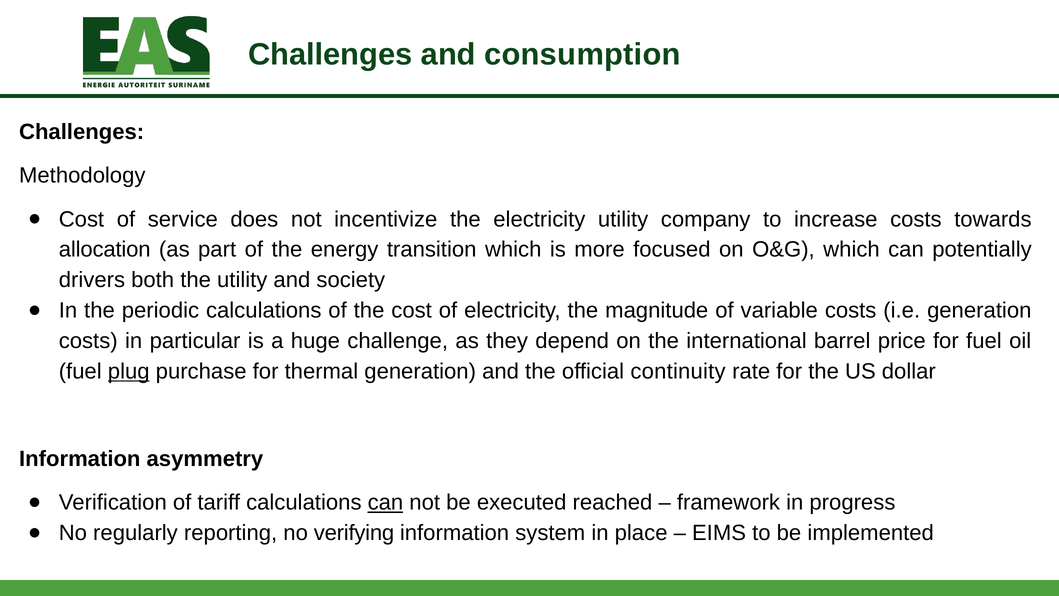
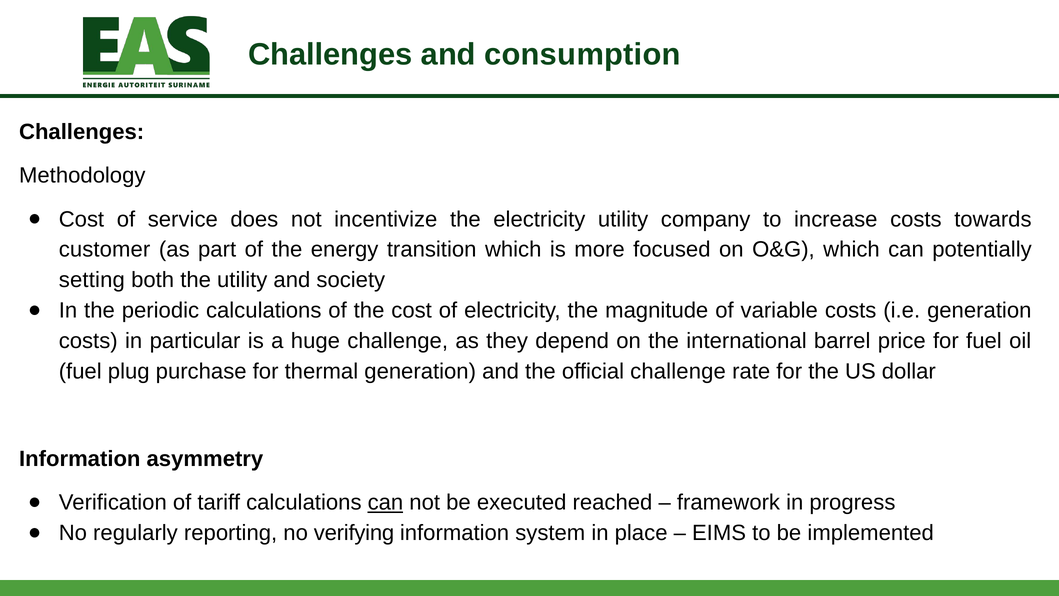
allocation: allocation -> customer
drivers: drivers -> setting
plug underline: present -> none
official continuity: continuity -> challenge
